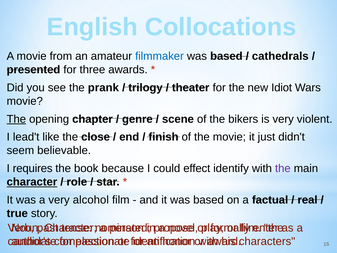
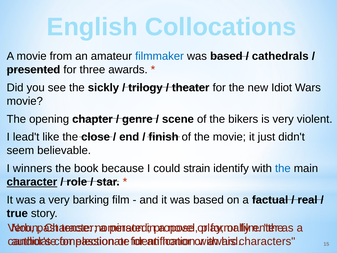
prank: prank -> sickly
The at (16, 119) underline: present -> none
requires: requires -> winners
effect: effect -> strain
the at (283, 168) colour: purple -> blue
alcohol: alcohol -> barking
